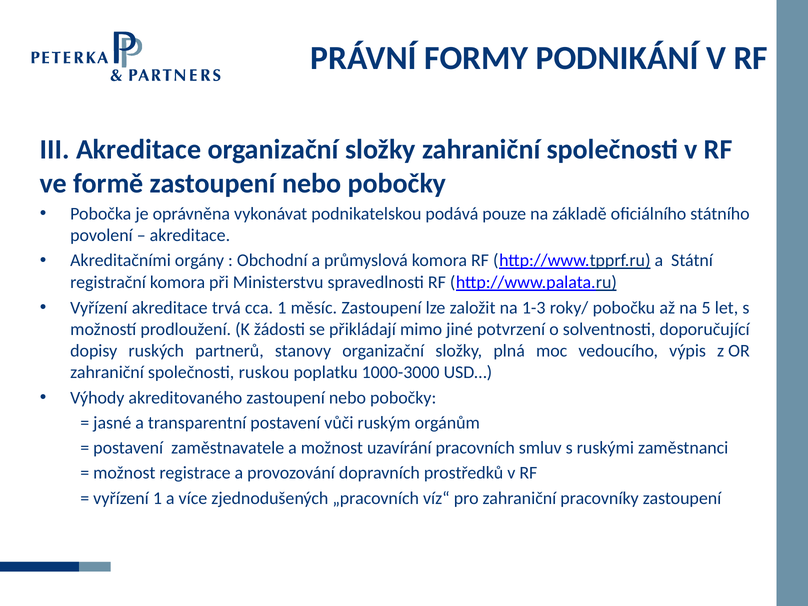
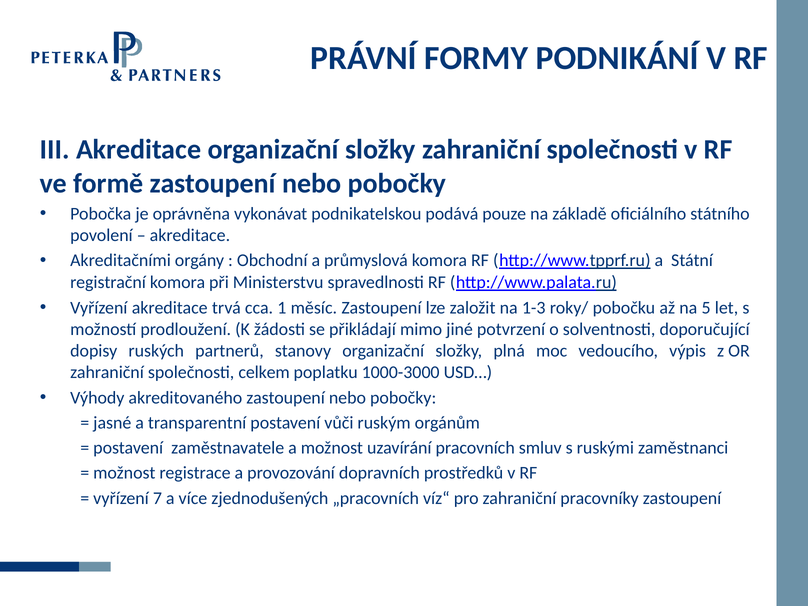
ruskou: ruskou -> celkem
vyřízení 1: 1 -> 7
